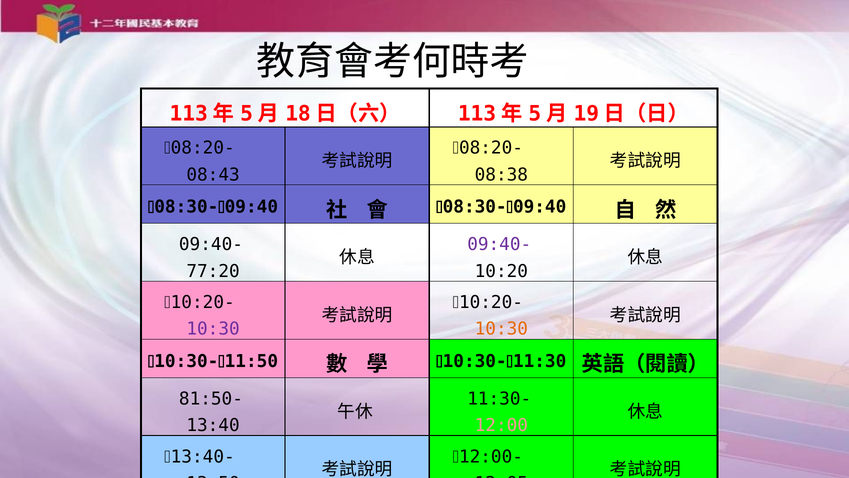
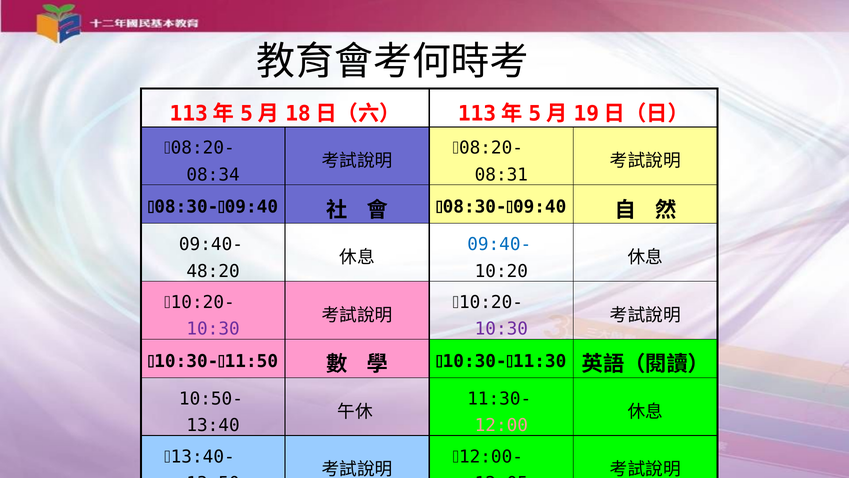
08:43: 08:43 -> 08:34
08:38: 08:38 -> 08:31
09:40- at (499, 244) colour: purple -> blue
77:20: 77:20 -> 48:20
10:30 at (501, 329) colour: orange -> purple
81:50-: 81:50- -> 10:50-
